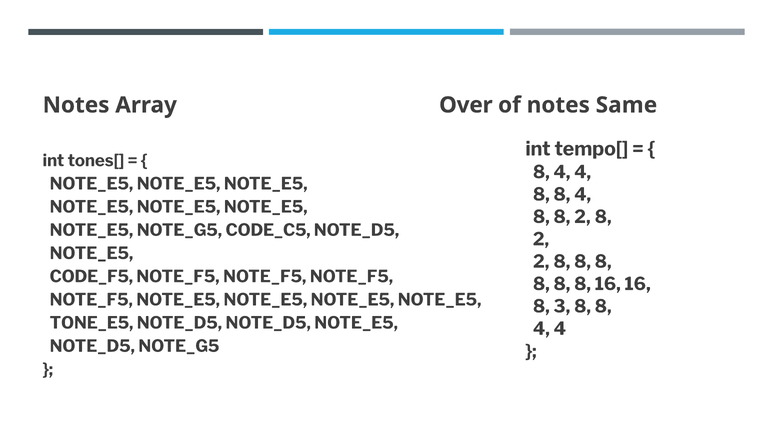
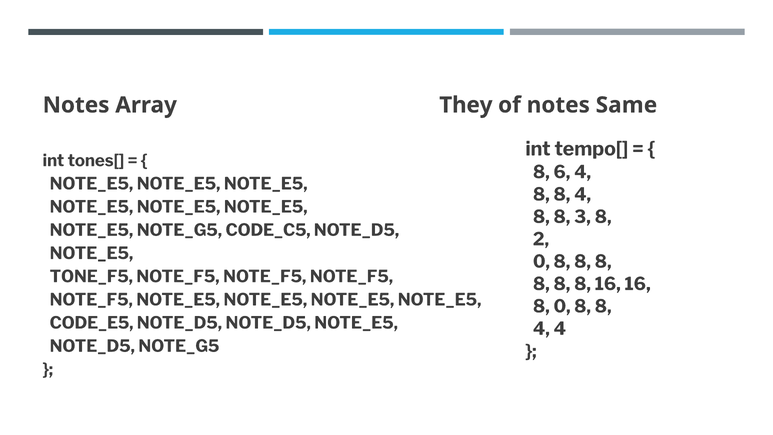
Over: Over -> They
4 at (562, 172): 4 -> 6
8 8 2: 2 -> 3
2 at (541, 262): 2 -> 0
CODE_F5: CODE_F5 -> TONE_F5
8 3: 3 -> 0
TONE_E5: TONE_E5 -> CODE_E5
